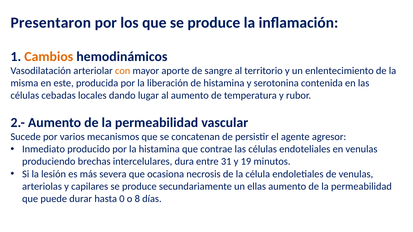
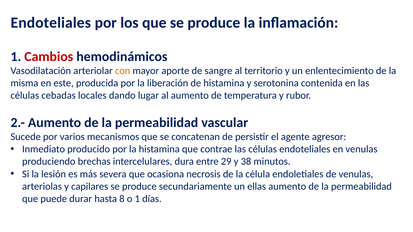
Presentaron at (51, 23): Presentaron -> Endoteliales
Cambios colour: orange -> red
31: 31 -> 29
19: 19 -> 38
0: 0 -> 8
o 8: 8 -> 1
